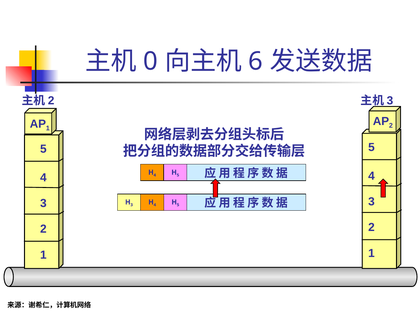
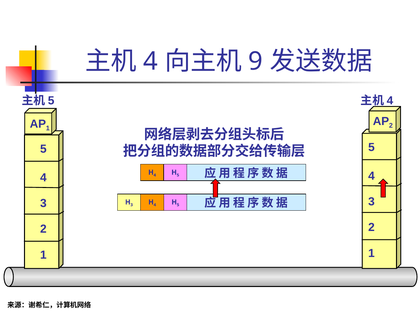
0 at (150, 61): 0 -> 4
6: 6 -> 9
2 at (51, 101): 2 -> 5
3 at (390, 101): 3 -> 4
